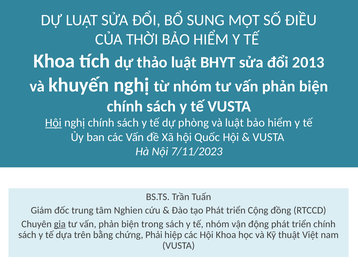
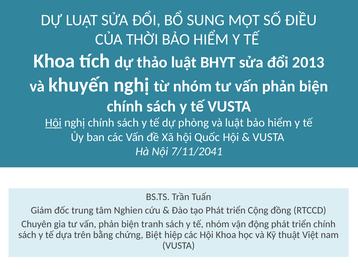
7/11/2023: 7/11/2023 -> 7/11/2041
gia underline: present -> none
trong: trong -> tranh
Phải: Phải -> Biệt
